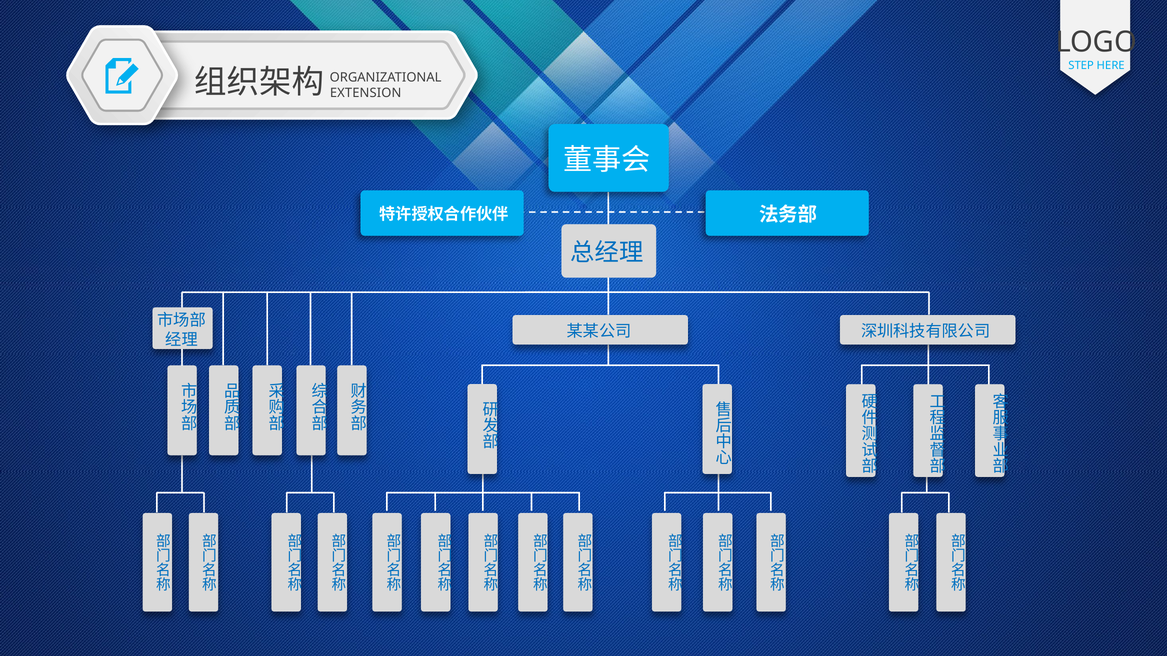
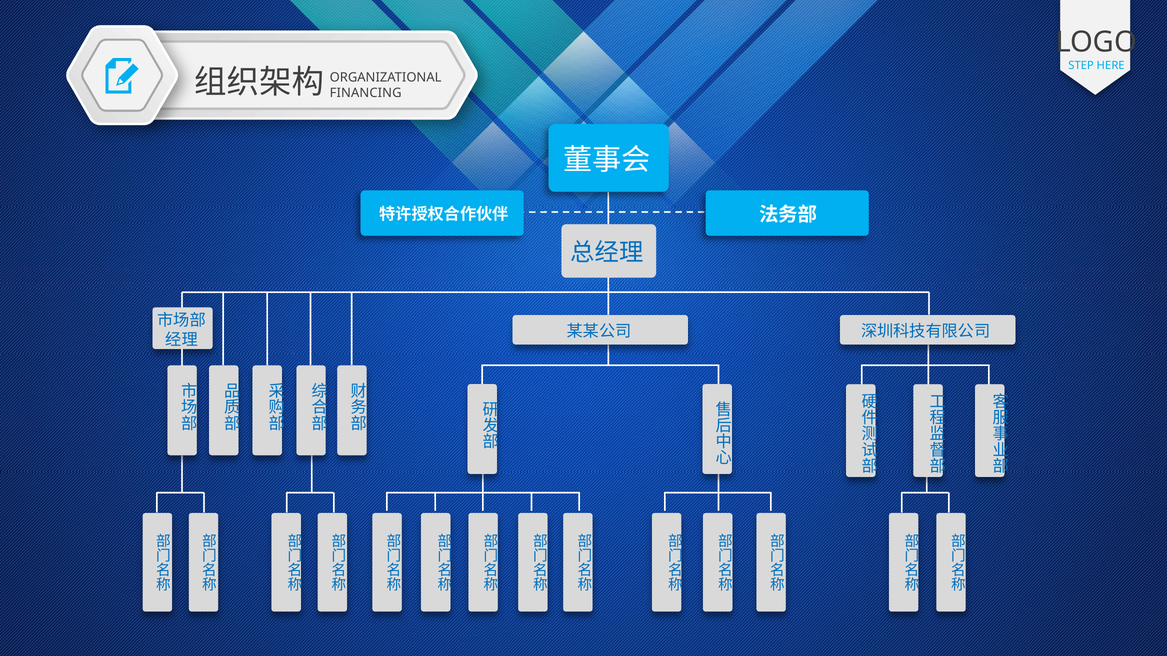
EXTENSION: EXTENSION -> FINANCING
